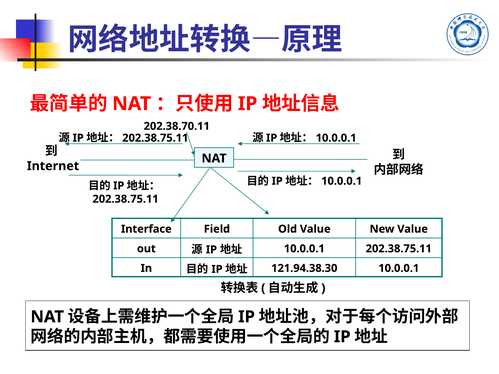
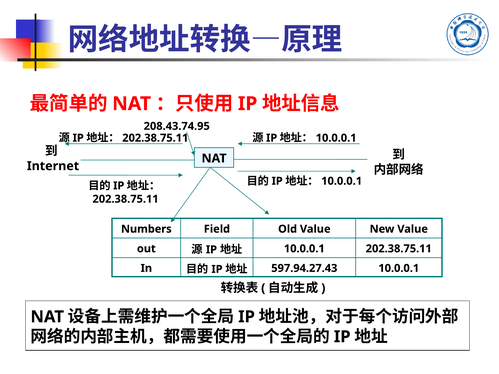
202.38.70.11: 202.38.70.11 -> 208.43.74.95
Interface: Interface -> Numbers
121.94.38.30: 121.94.38.30 -> 597.94.27.43
